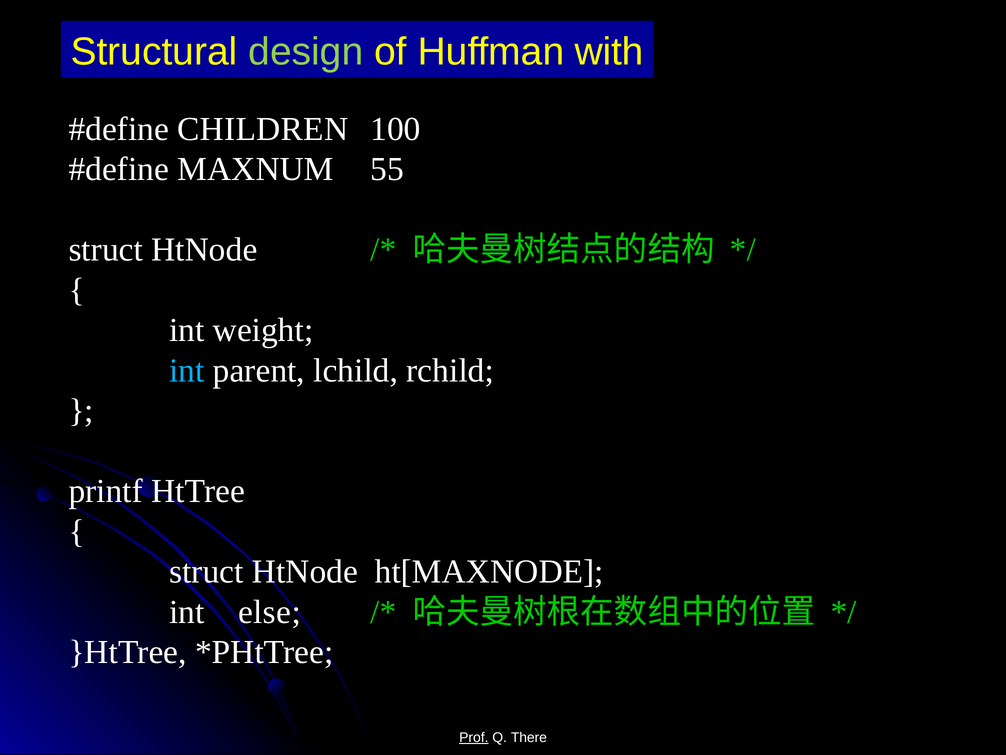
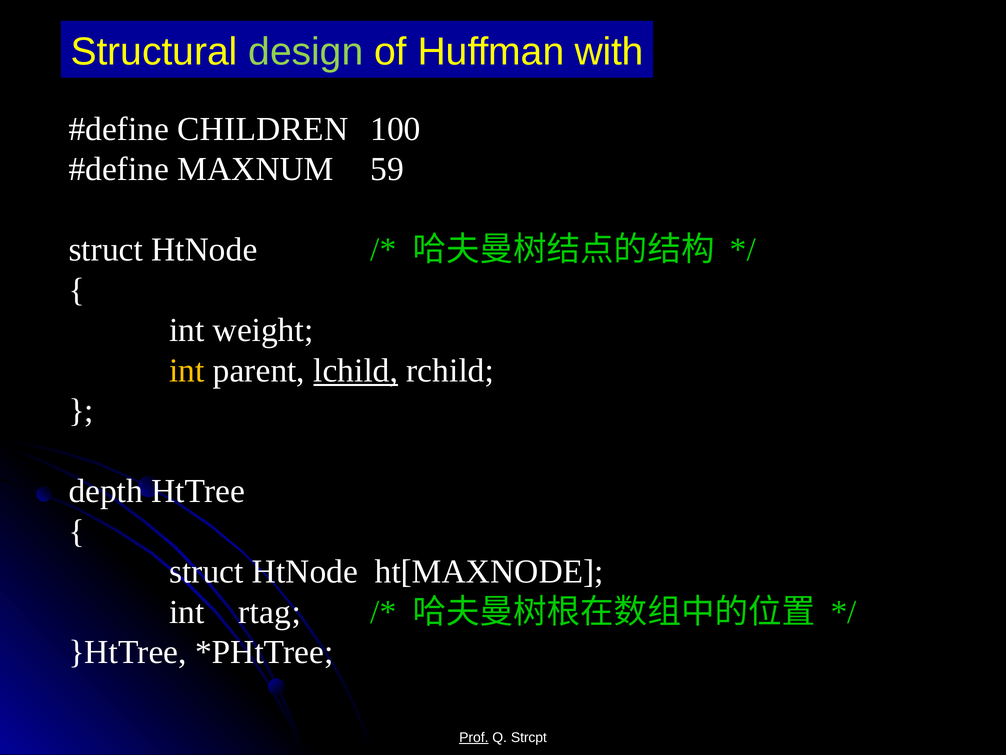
55: 55 -> 59
int at (187, 370) colour: light blue -> yellow
lchild underline: none -> present
printf: printf -> depth
else: else -> rtag
There: There -> Strcpt
